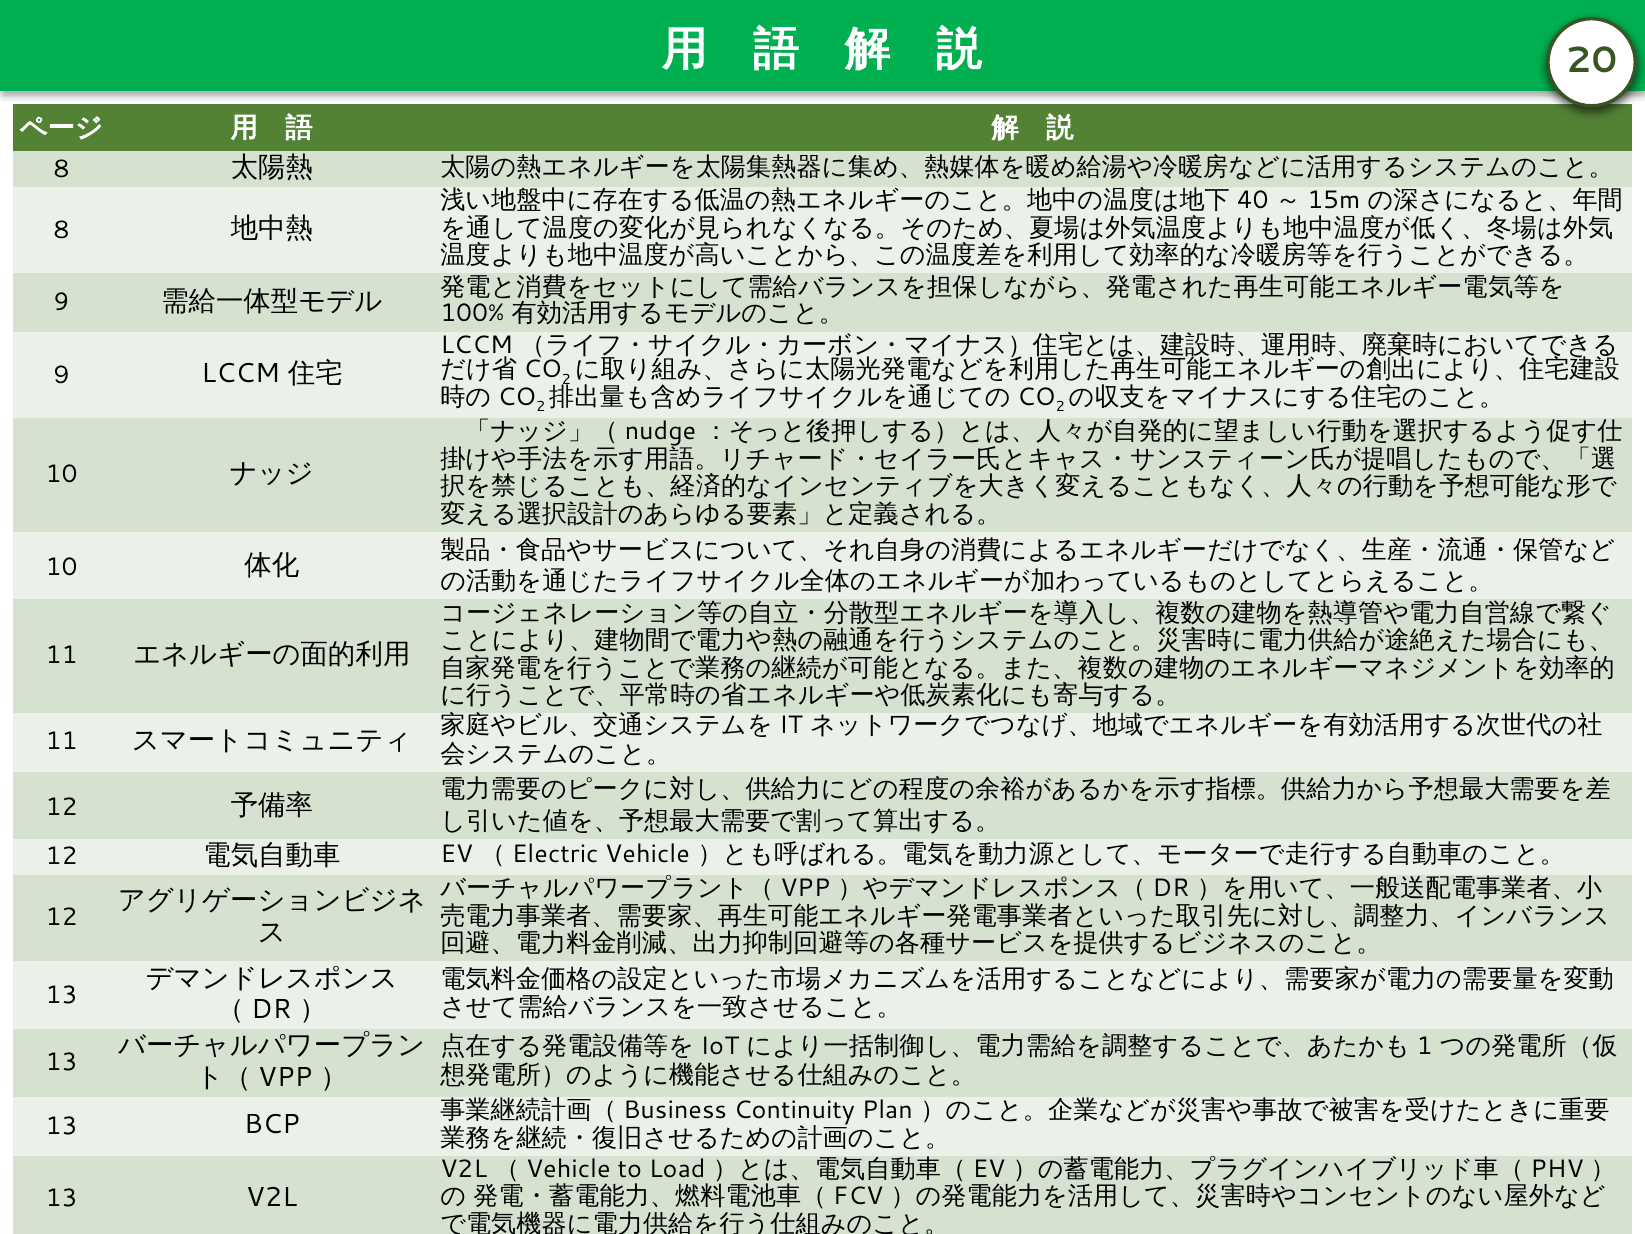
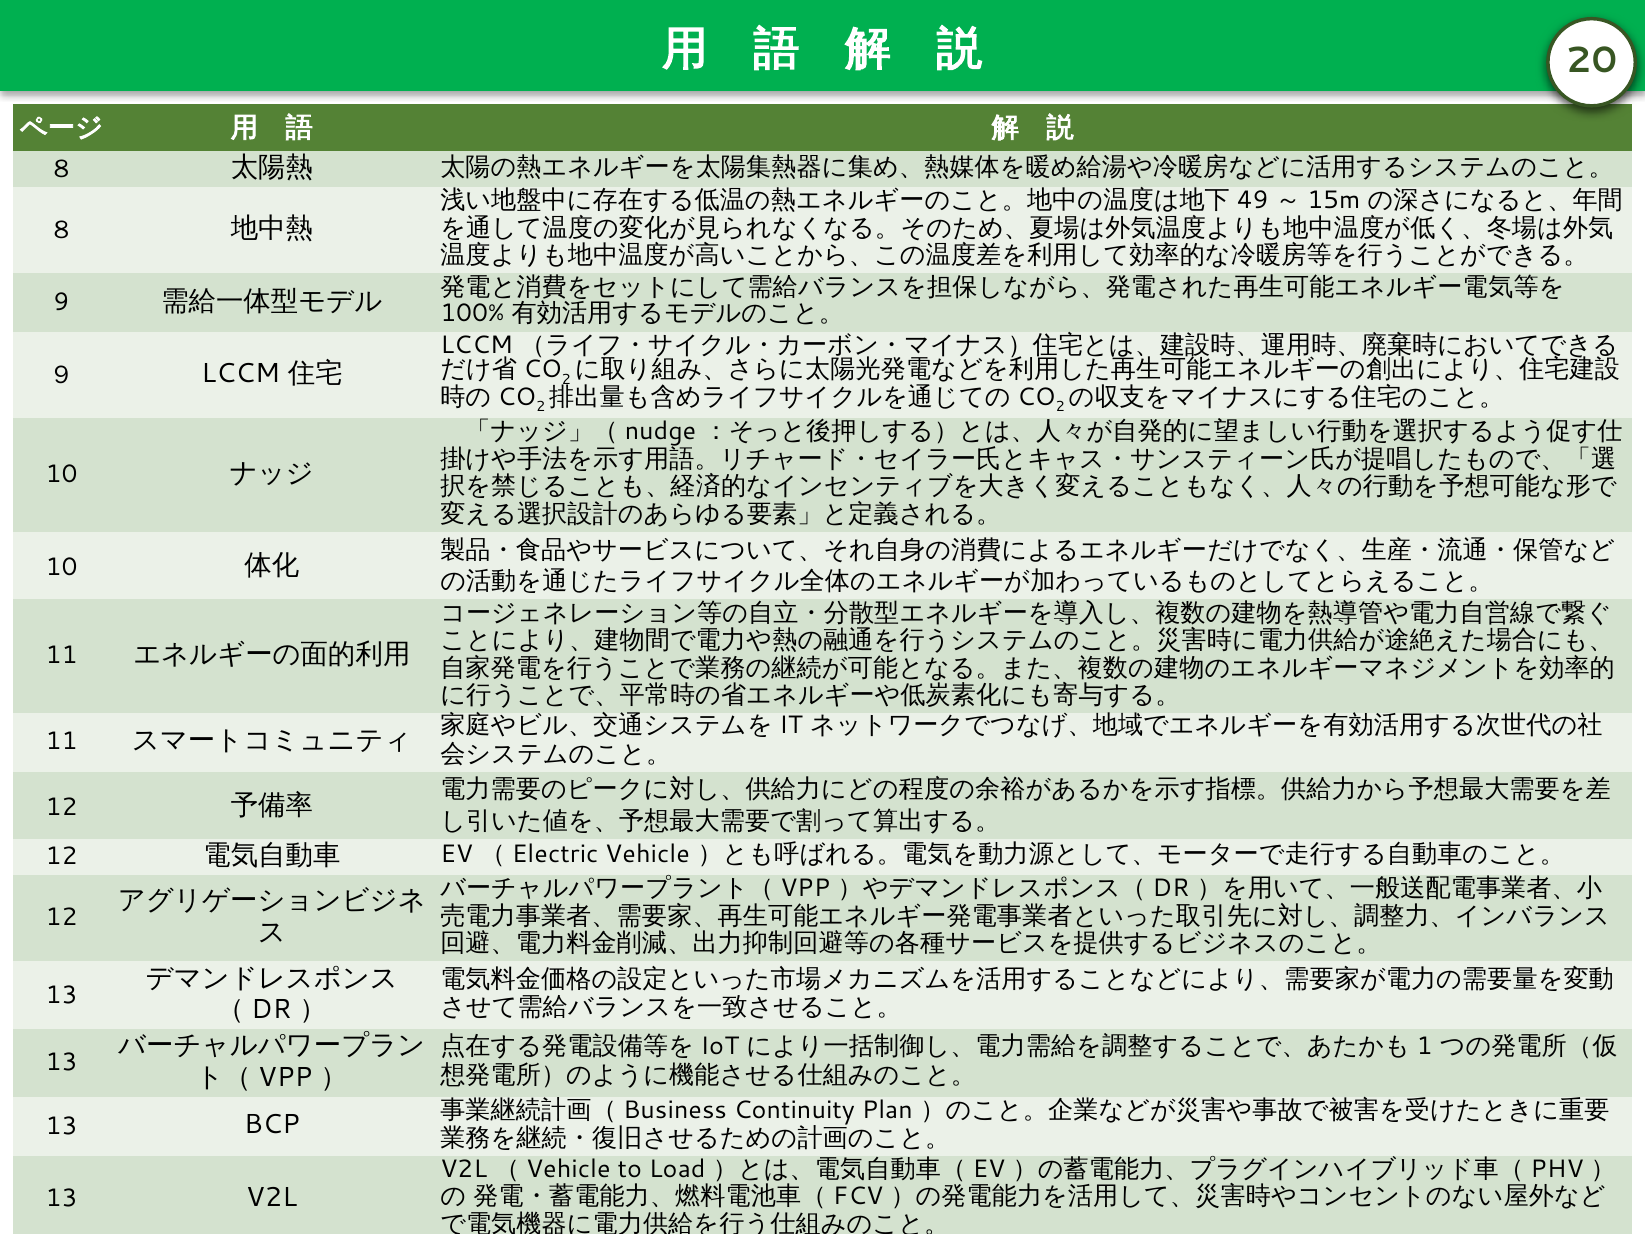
40: 40 -> 49
